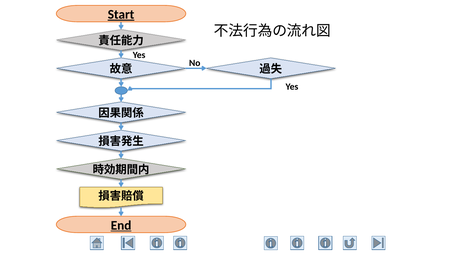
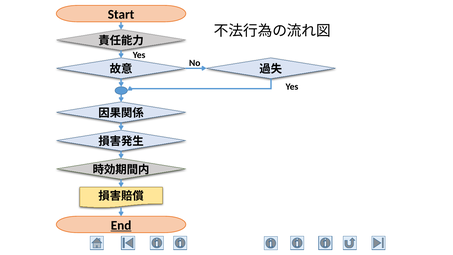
Start underline: present -> none
